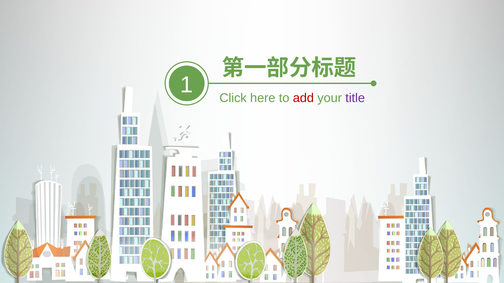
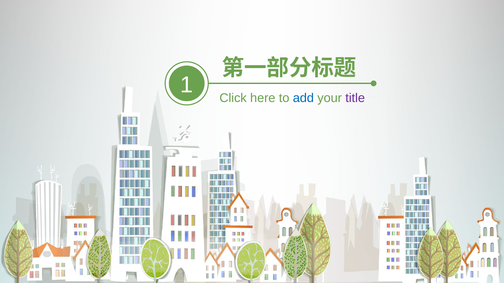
add colour: red -> blue
